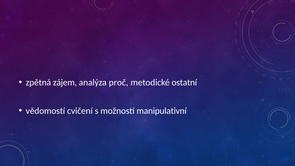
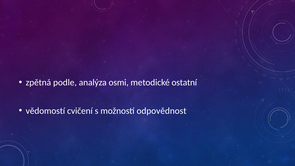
zájem: zájem -> podle
proč: proč -> osmi
manipulativní: manipulativní -> odpovědnost
